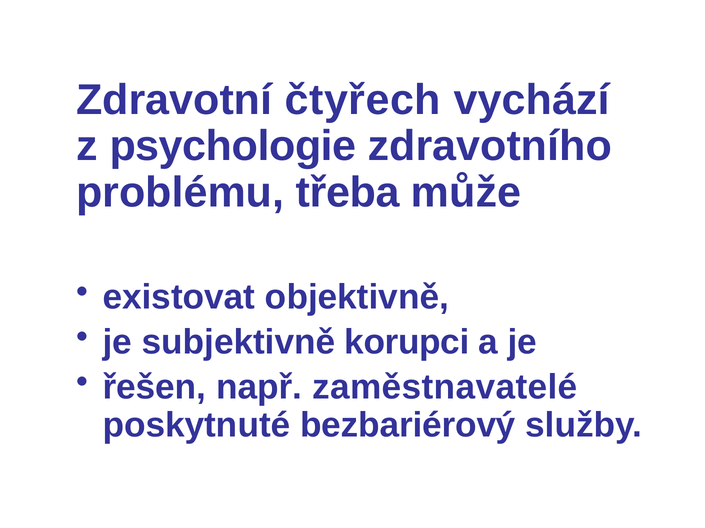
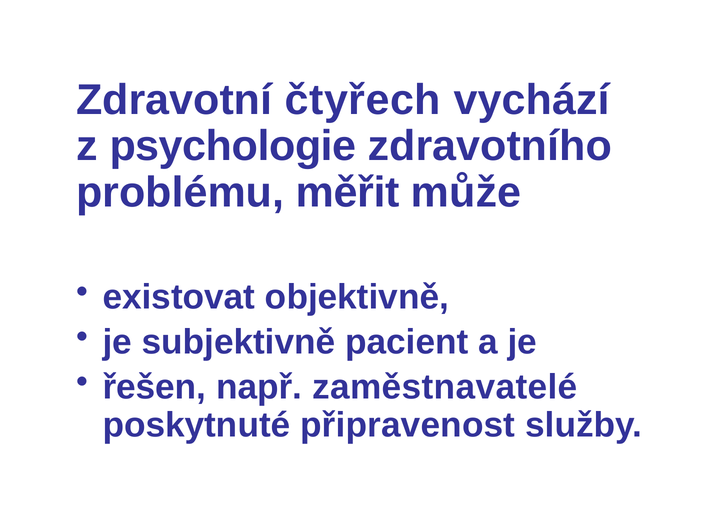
třeba: třeba -> měřit
korupci: korupci -> pacient
bezbariérový: bezbariérový -> připravenost
